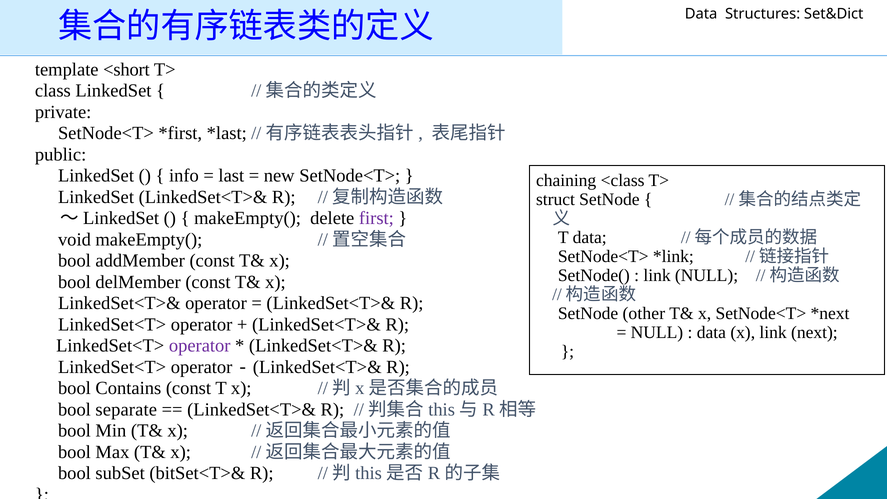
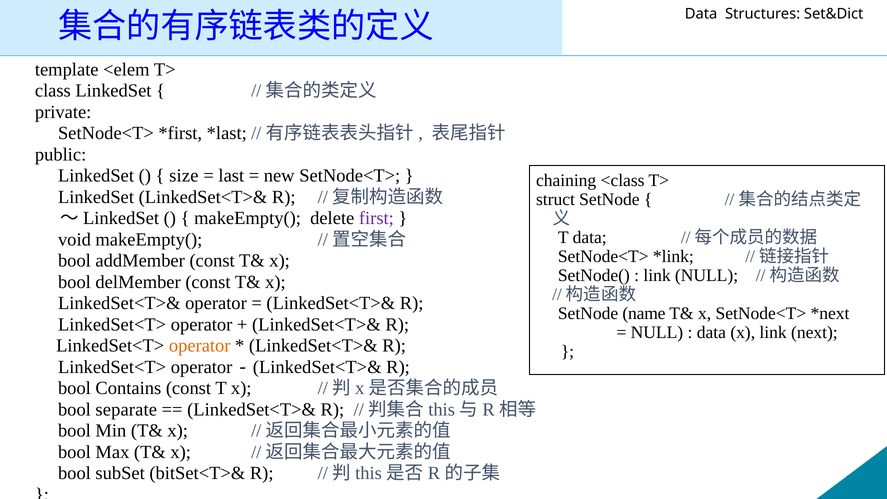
<short: <short -> <elem
info: info -> size
other: other -> name
operator at (200, 346) colour: purple -> orange
